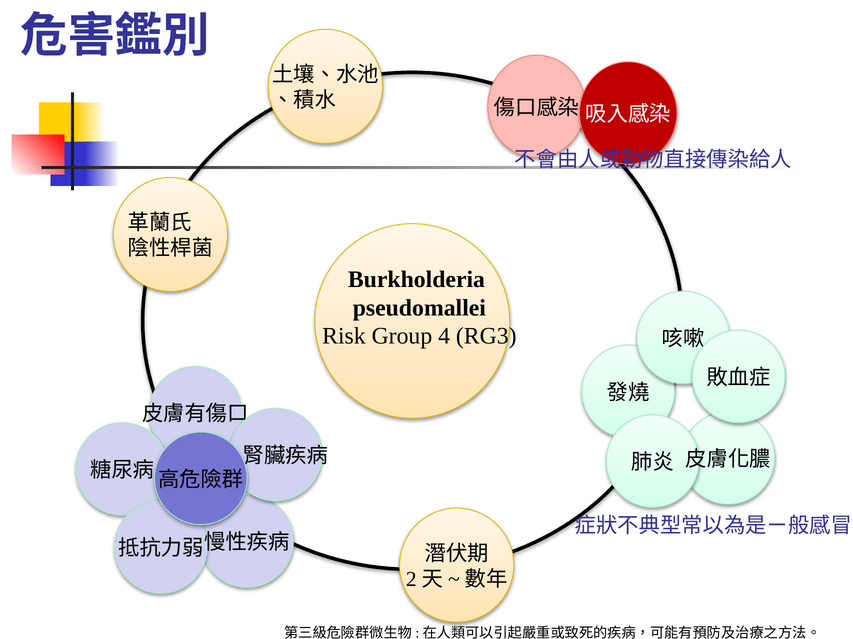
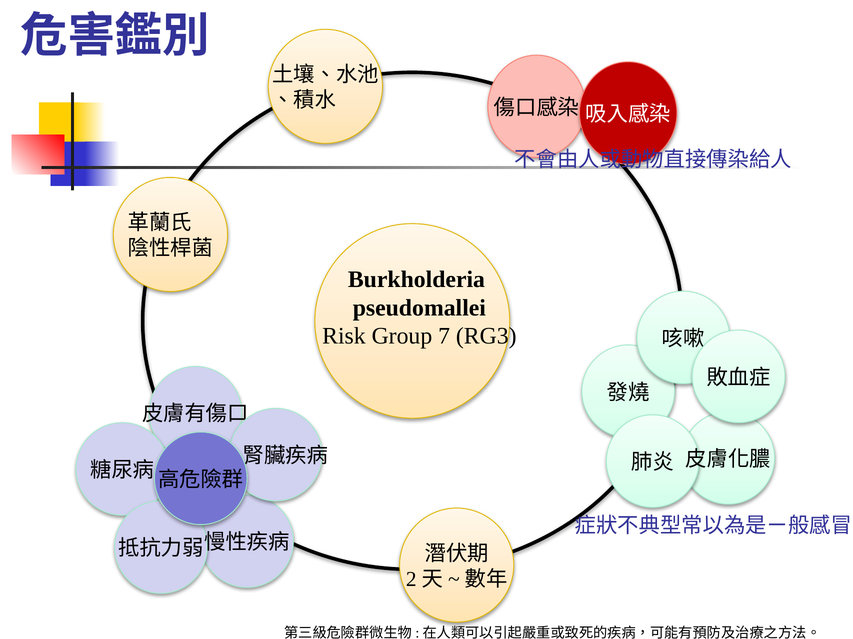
4: 4 -> 7
